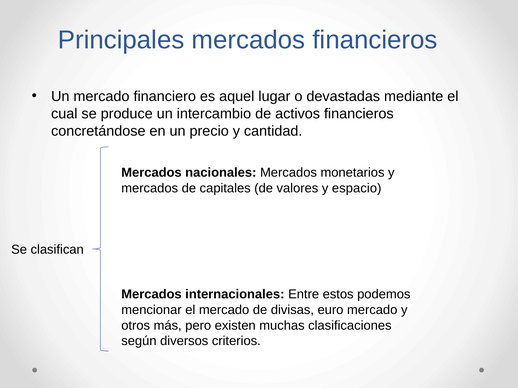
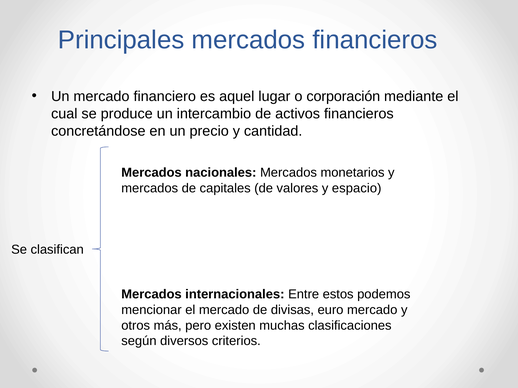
devastadas: devastadas -> corporación
